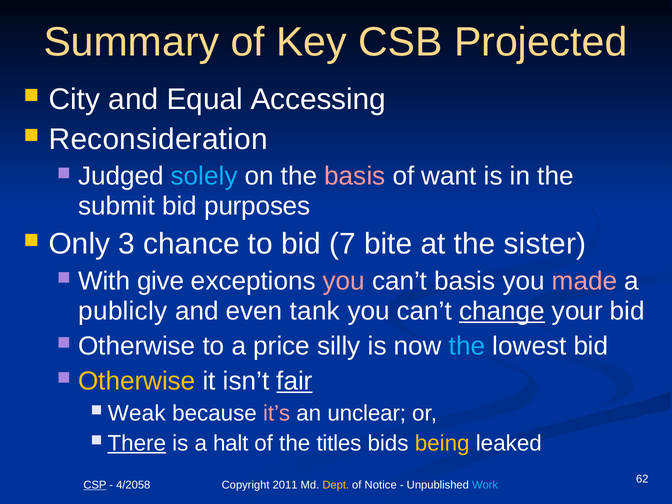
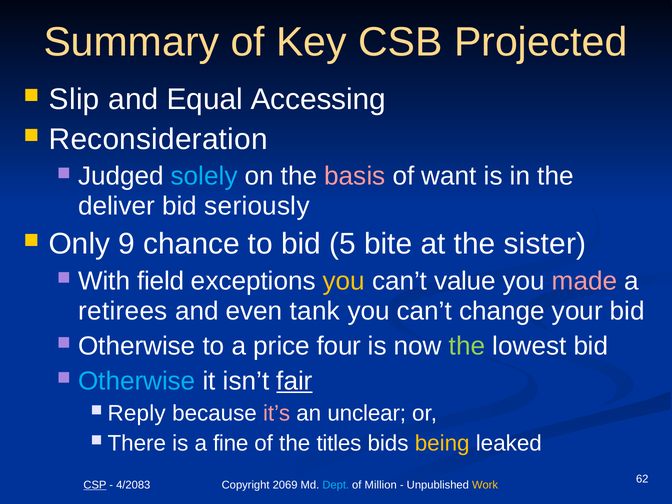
City: City -> Slip
submit: submit -> deliver
purposes: purposes -> seriously
3: 3 -> 9
7: 7 -> 5
give: give -> field
you at (344, 281) colour: pink -> yellow
can’t basis: basis -> value
publicly: publicly -> retirees
change underline: present -> none
silly: silly -> four
the at (467, 346) colour: light blue -> light green
Otherwise at (137, 381) colour: yellow -> light blue
Weak: Weak -> Reply
There underline: present -> none
halt: halt -> fine
4/2058: 4/2058 -> 4/2083
2011: 2011 -> 2069
Dept colour: yellow -> light blue
Notice: Notice -> Million
Work colour: light blue -> yellow
